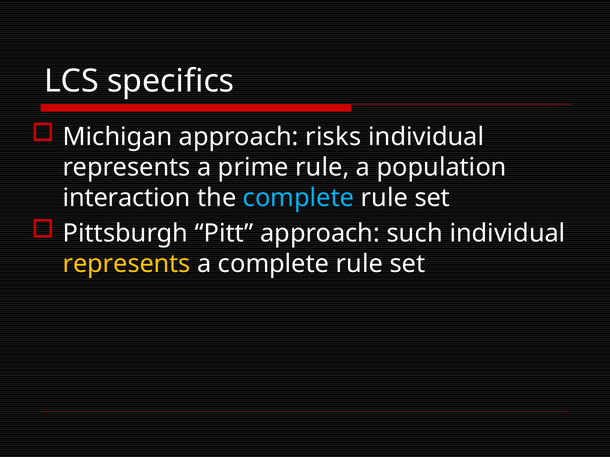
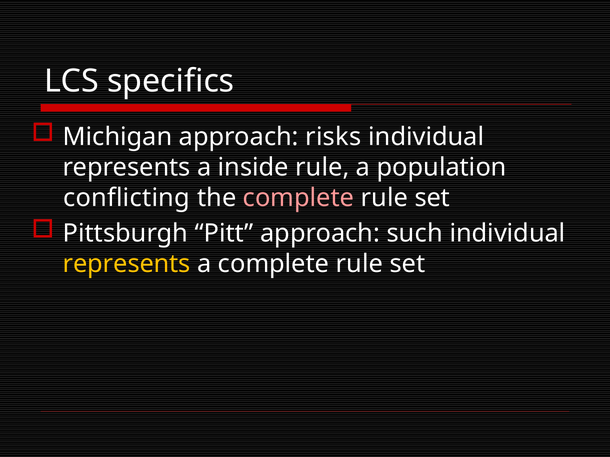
prime: prime -> inside
interaction: interaction -> conflicting
complete at (299, 198) colour: light blue -> pink
